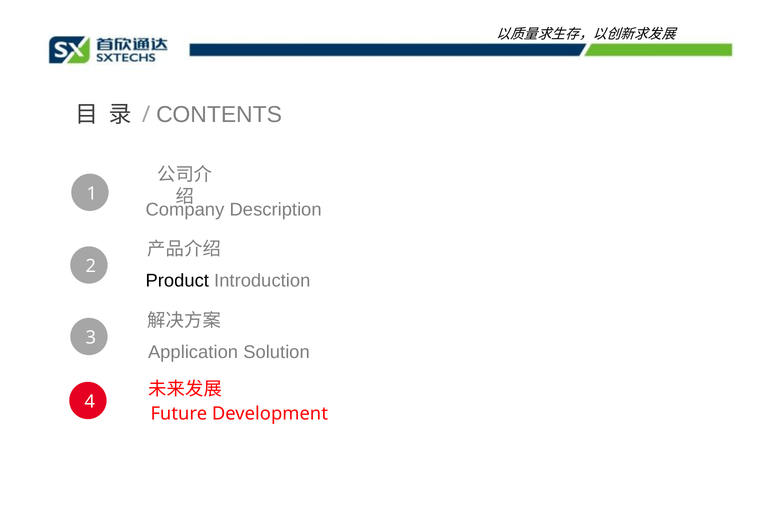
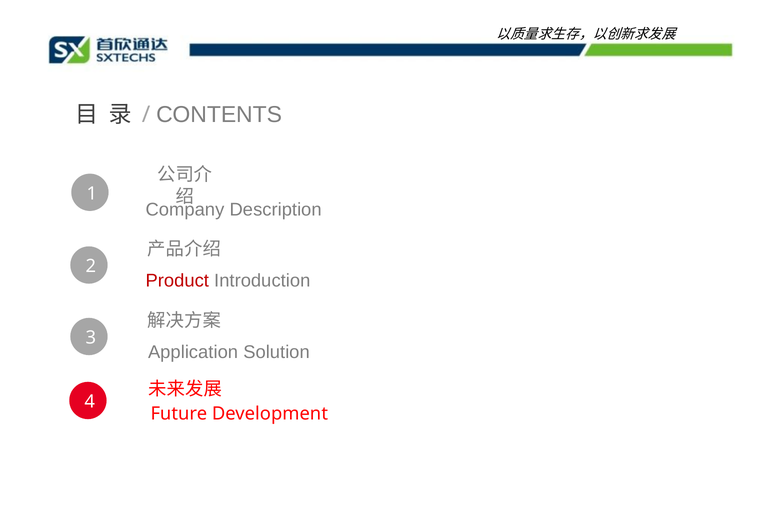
Product colour: black -> red
